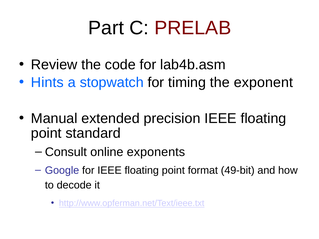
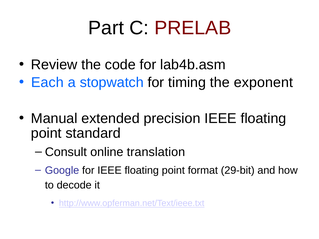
Hints: Hints -> Each
exponents: exponents -> translation
49-bit: 49-bit -> 29-bit
